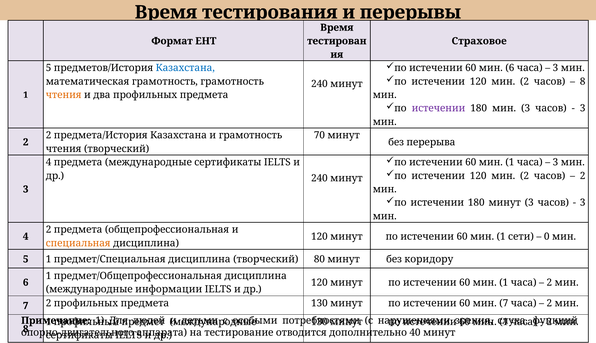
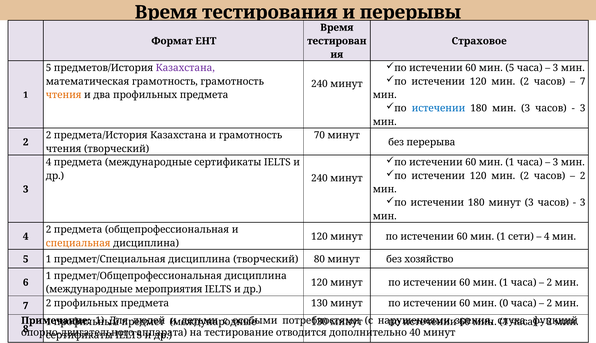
60 мин 6: 6 -> 5
Казахстана at (185, 68) colour: blue -> purple
8 at (583, 81): 8 -> 7
истечении at (438, 108) colour: purple -> blue
0 at (547, 236): 0 -> 4
коридору: коридору -> хозяйство
информации: информации -> мероприятия
60 мин 7: 7 -> 0
